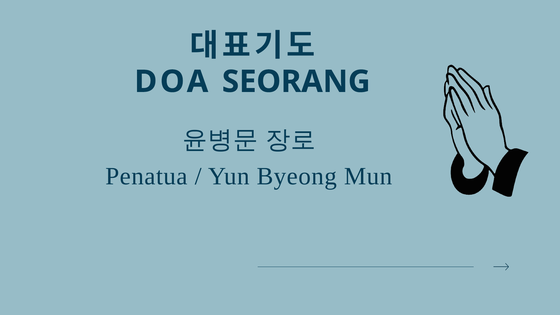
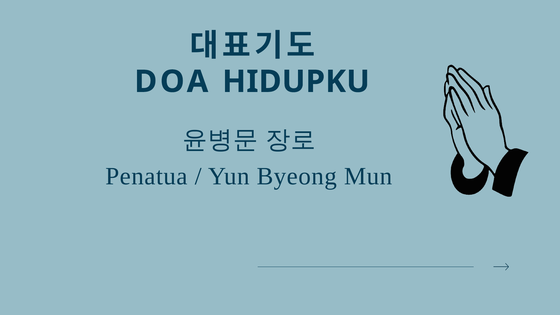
SEORANG: SEORANG -> HIDUPKU
